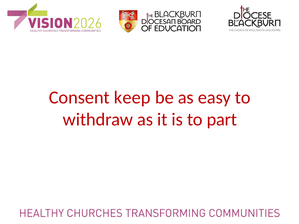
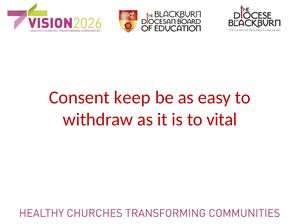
part: part -> vital
